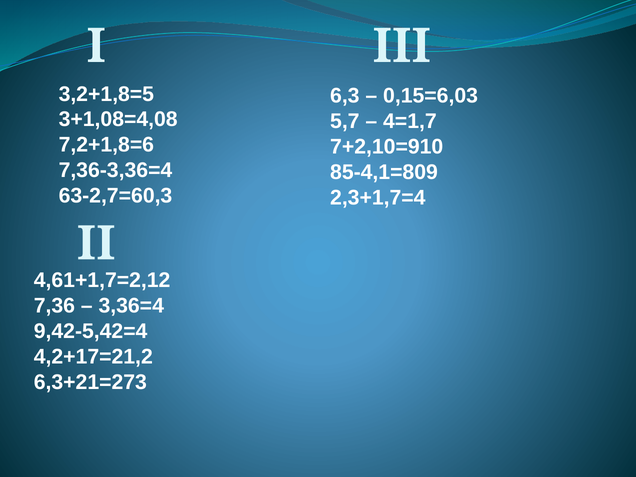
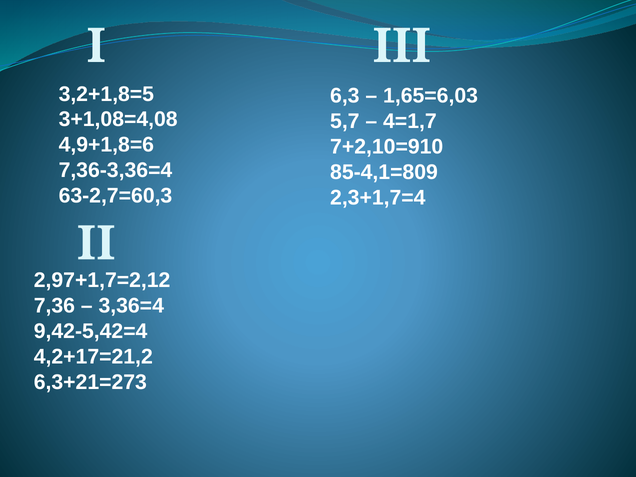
0,15=6,03: 0,15=6,03 -> 1,65=6,03
7,2+1,8=6: 7,2+1,8=6 -> 4,9+1,8=6
4,61+1,7=2,12: 4,61+1,7=2,12 -> 2,97+1,7=2,12
